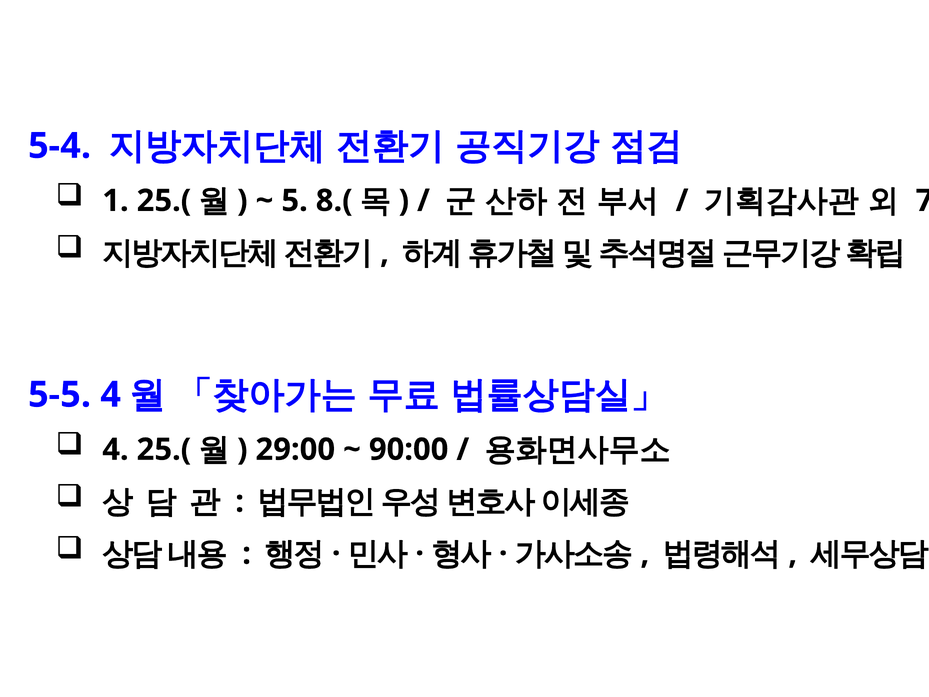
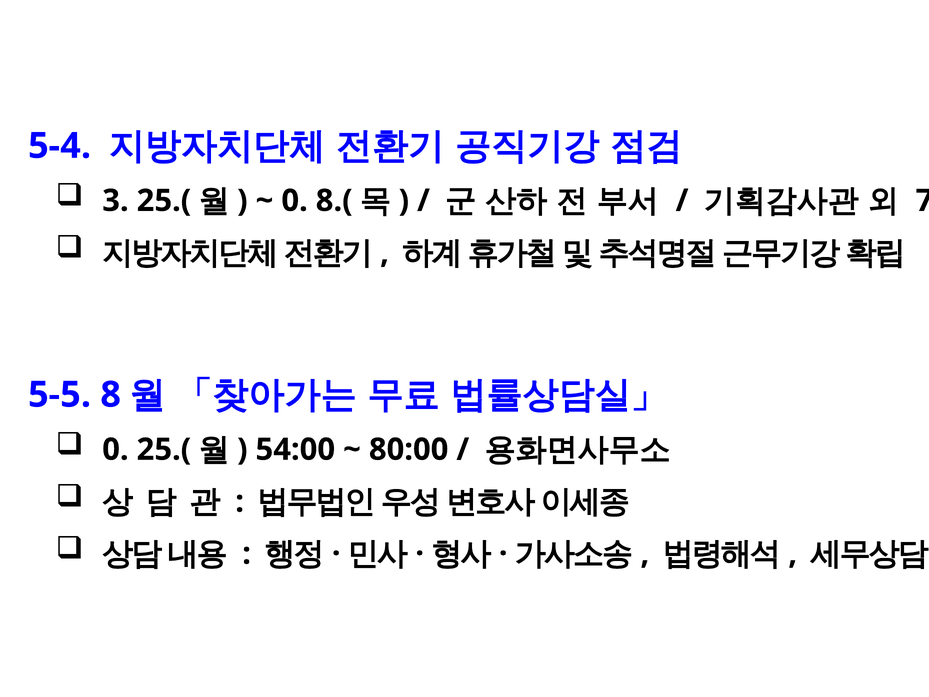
1: 1 -> 3
5 at (295, 201): 5 -> 0
5-5 4: 4 -> 8
4 at (115, 449): 4 -> 0
29:00: 29:00 -> 54:00
90:00: 90:00 -> 80:00
